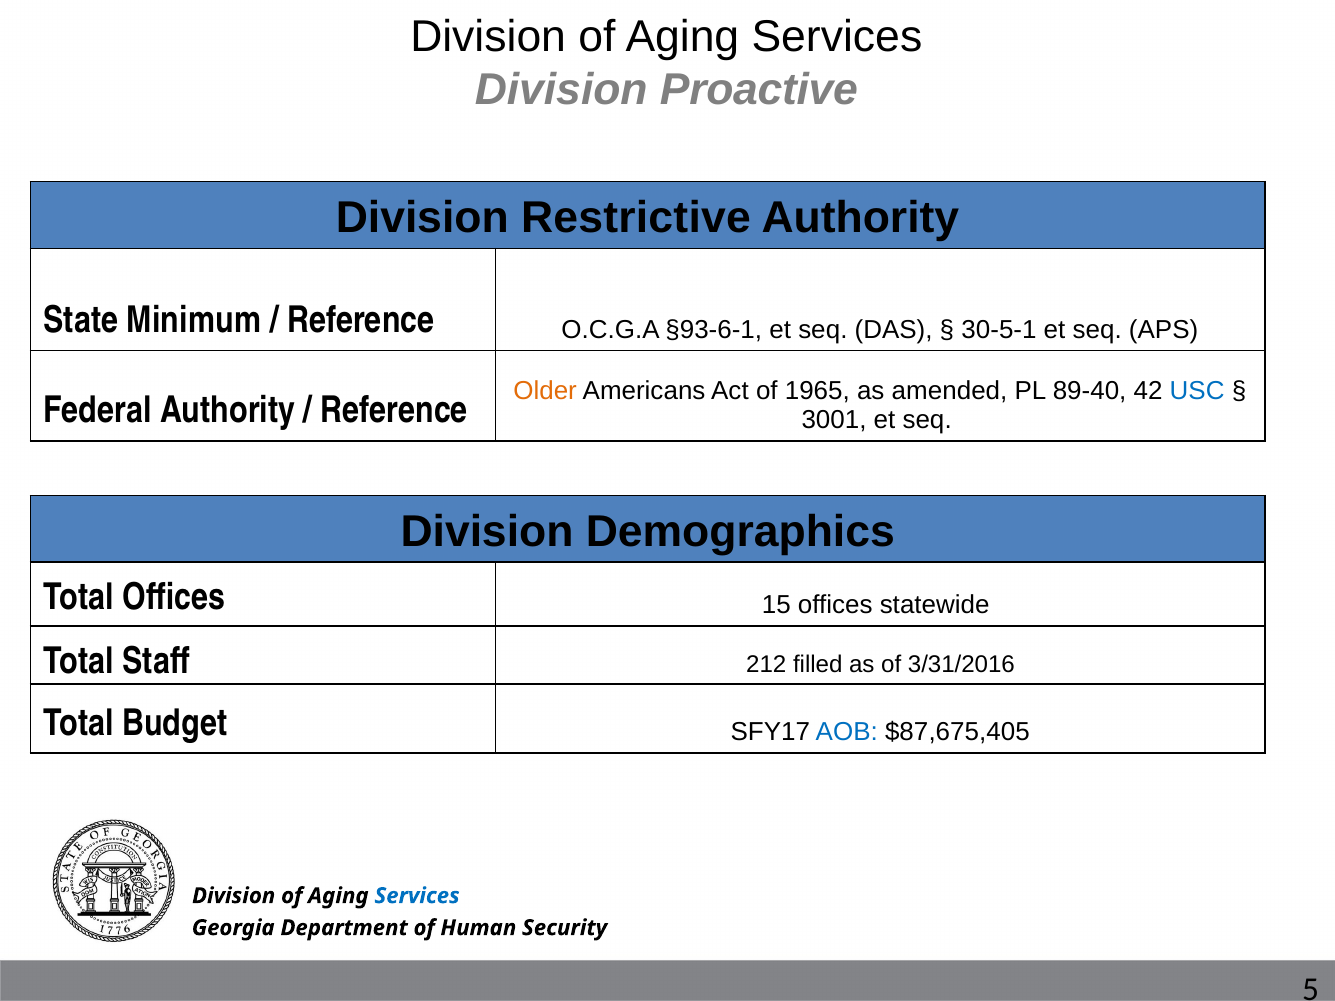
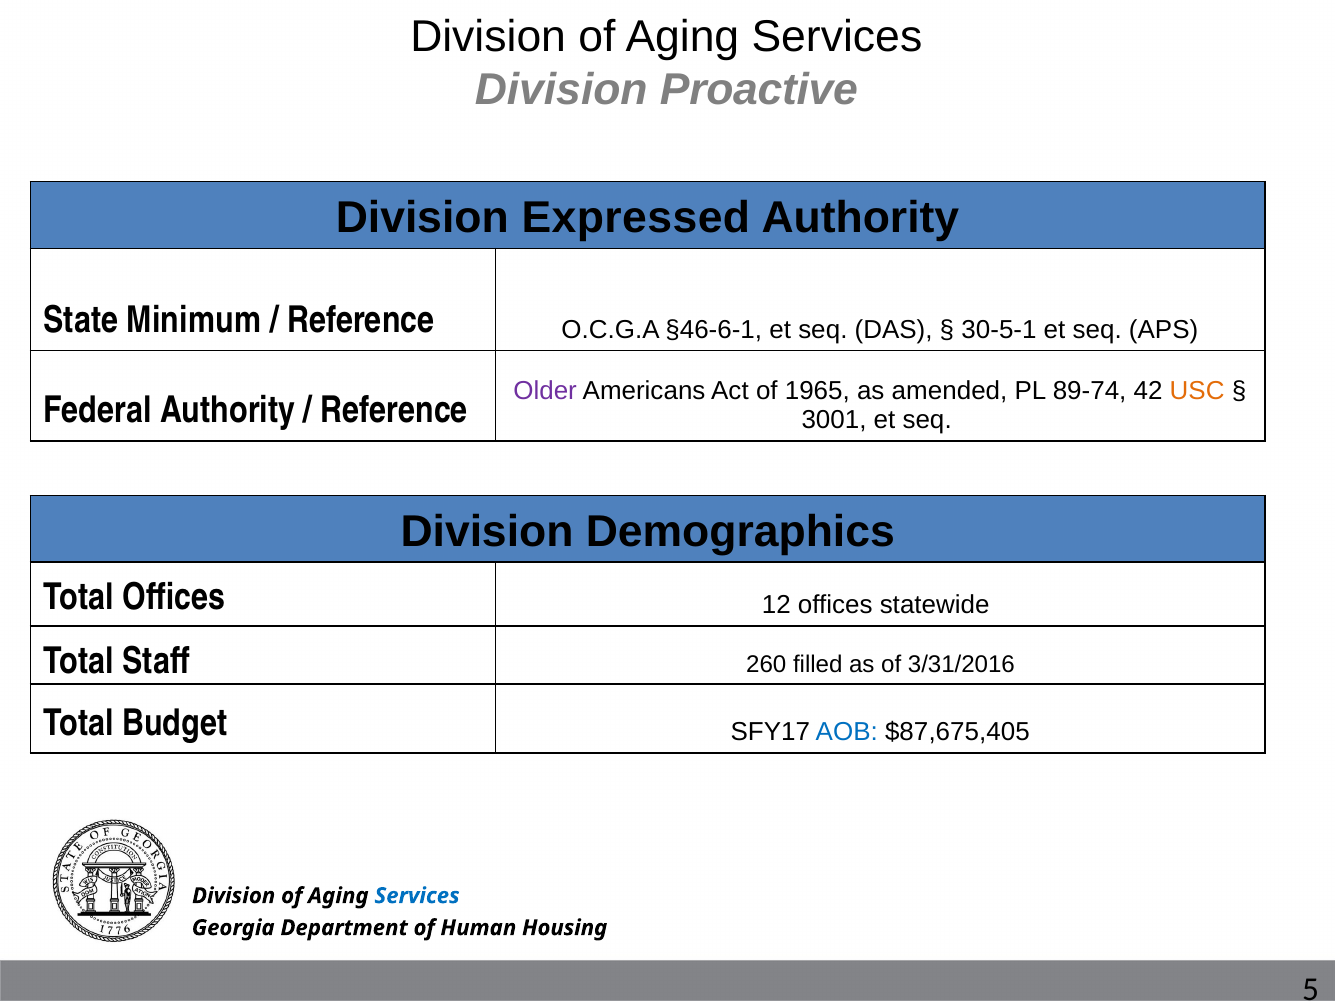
Restrictive: Restrictive -> Expressed
§93-6-1: §93-6-1 -> §46-6-1
Older colour: orange -> purple
89-40: 89-40 -> 89-74
USC colour: blue -> orange
15: 15 -> 12
212: 212 -> 260
Security: Security -> Housing
